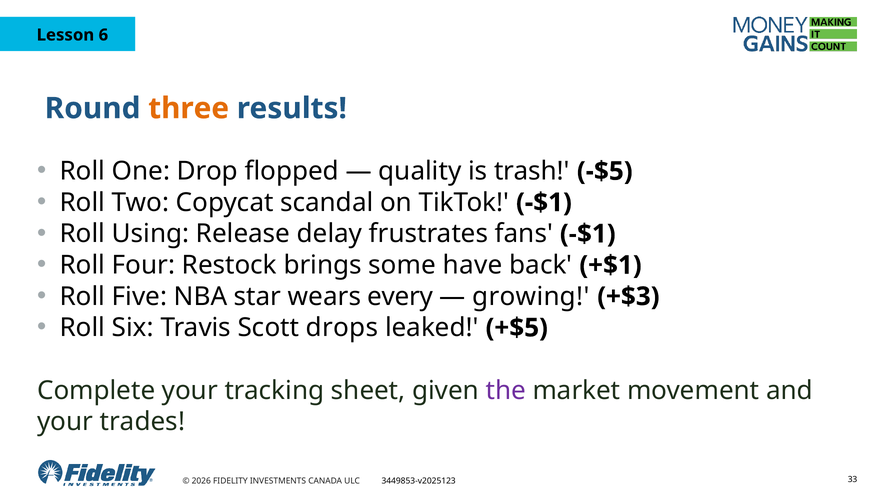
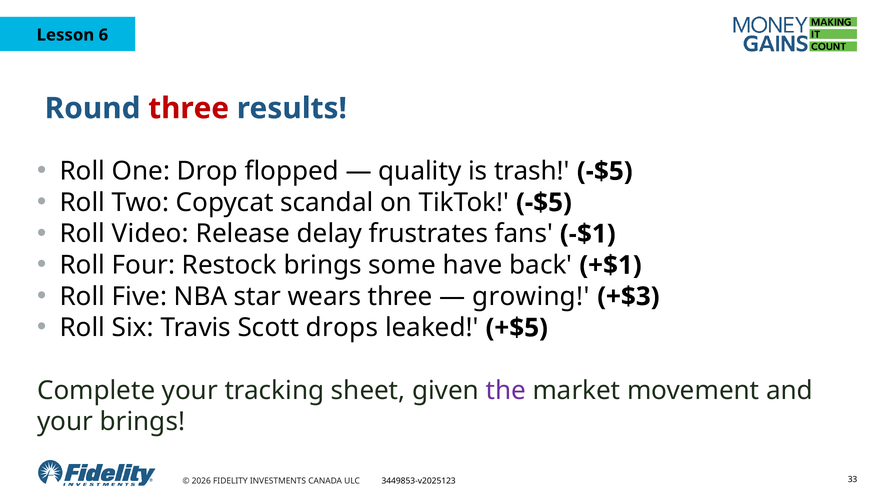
three at (189, 108) colour: orange -> red
TikTok -$1: -$1 -> -$5
Using: Using -> Video
wears every: every -> three
your trades: trades -> brings
